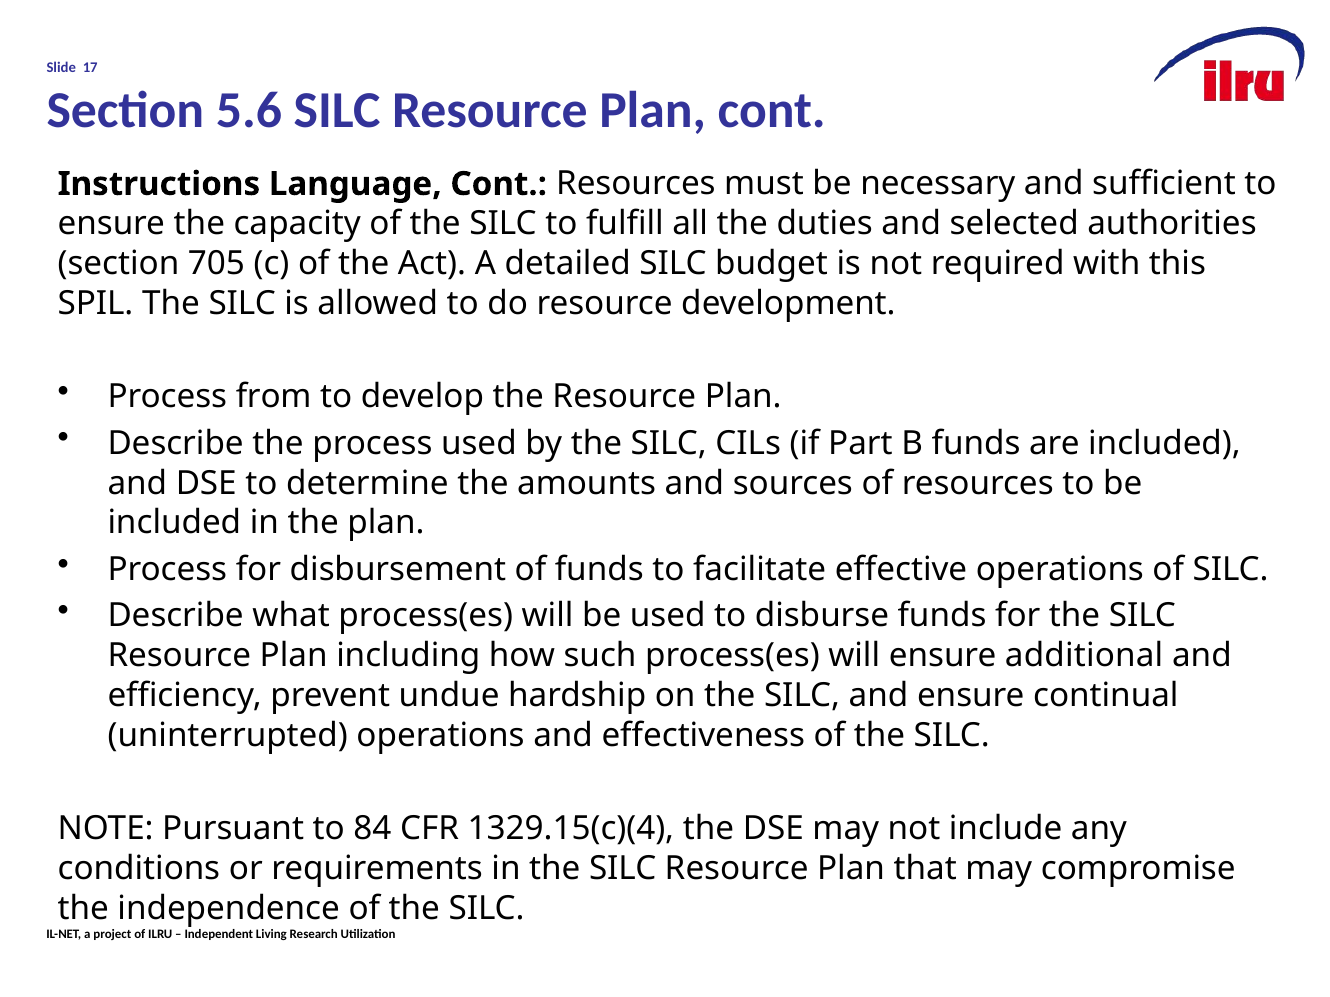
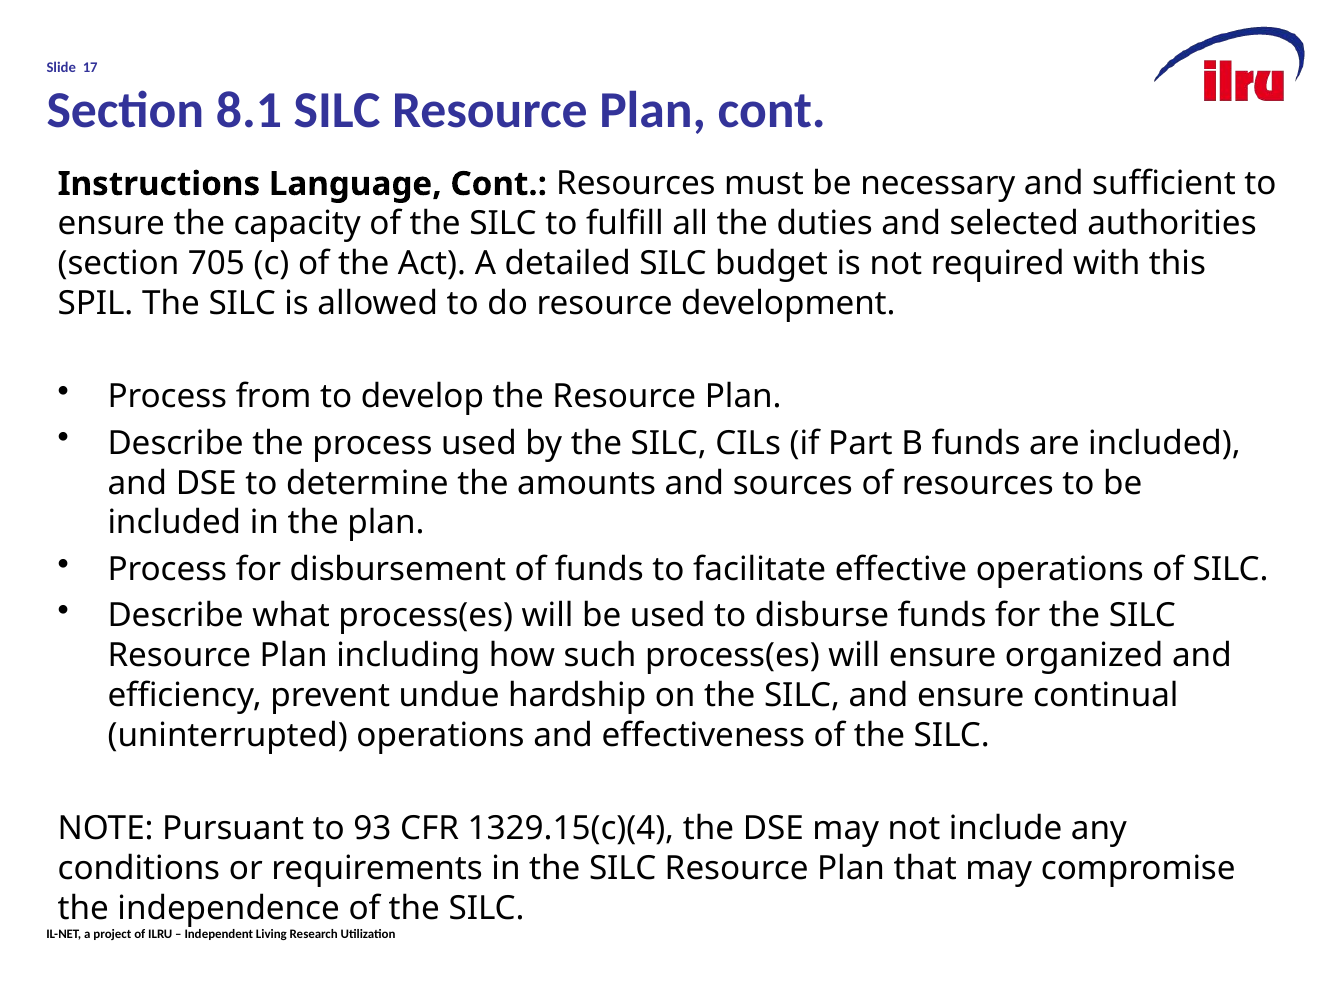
5.6: 5.6 -> 8.1
additional: additional -> organized
84: 84 -> 93
